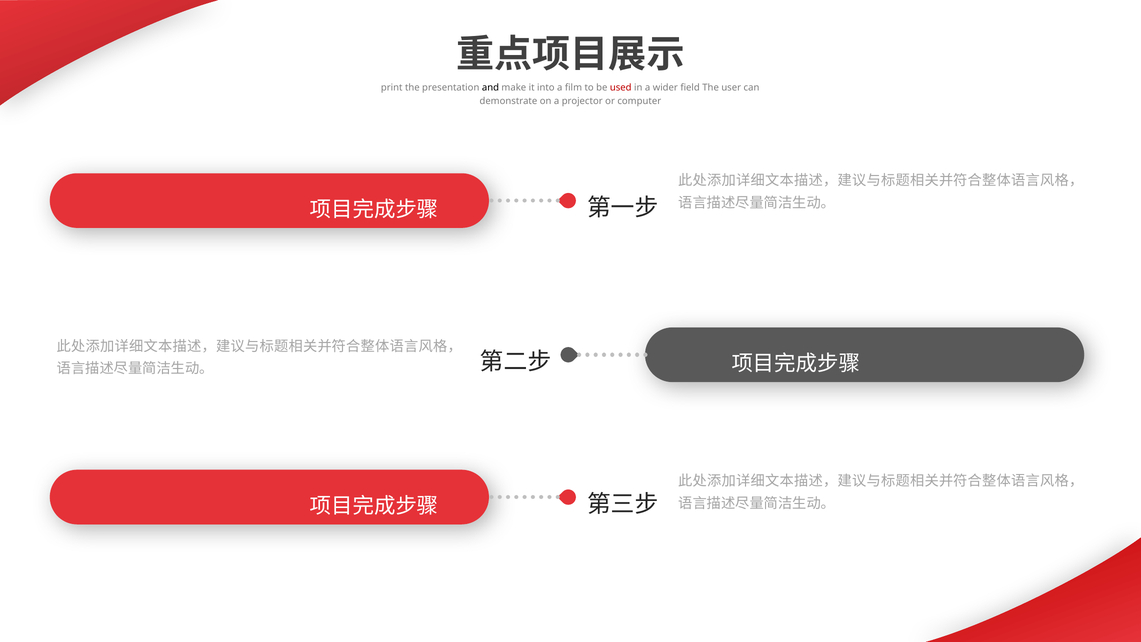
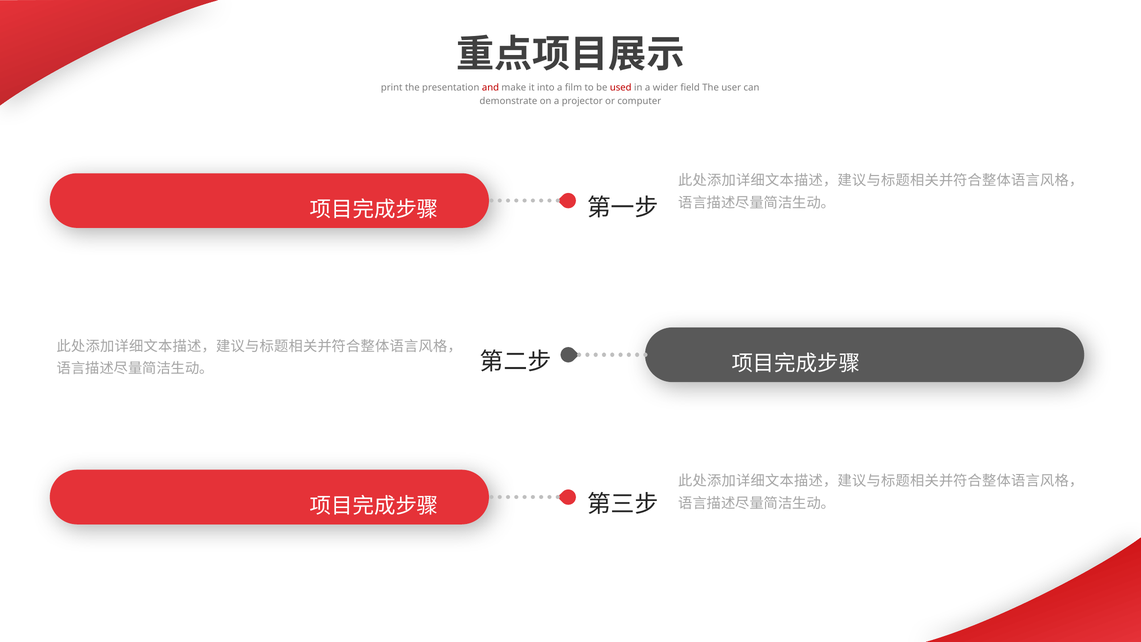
and colour: black -> red
